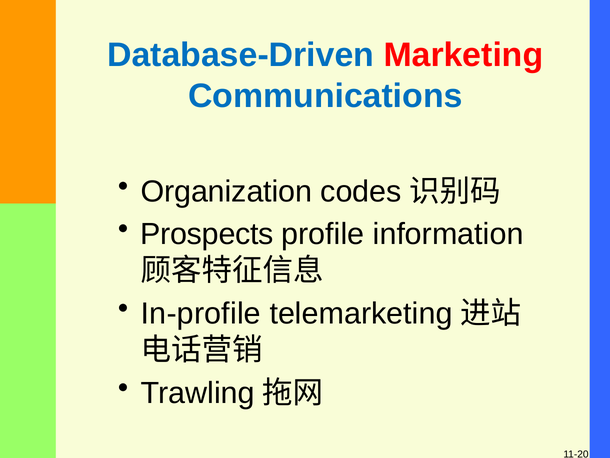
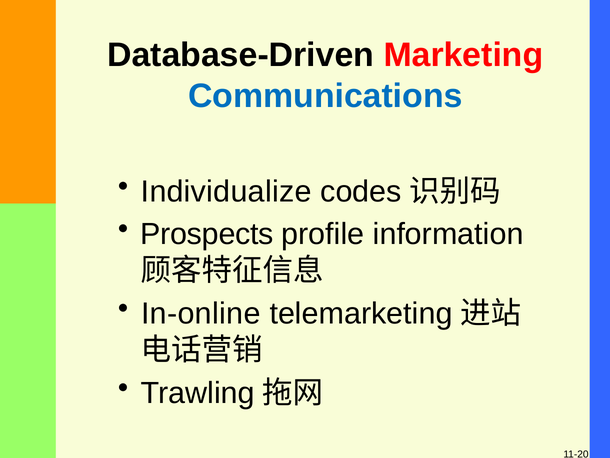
Database-Driven colour: blue -> black
Organization: Organization -> Individualize
In-profile: In-profile -> In-online
